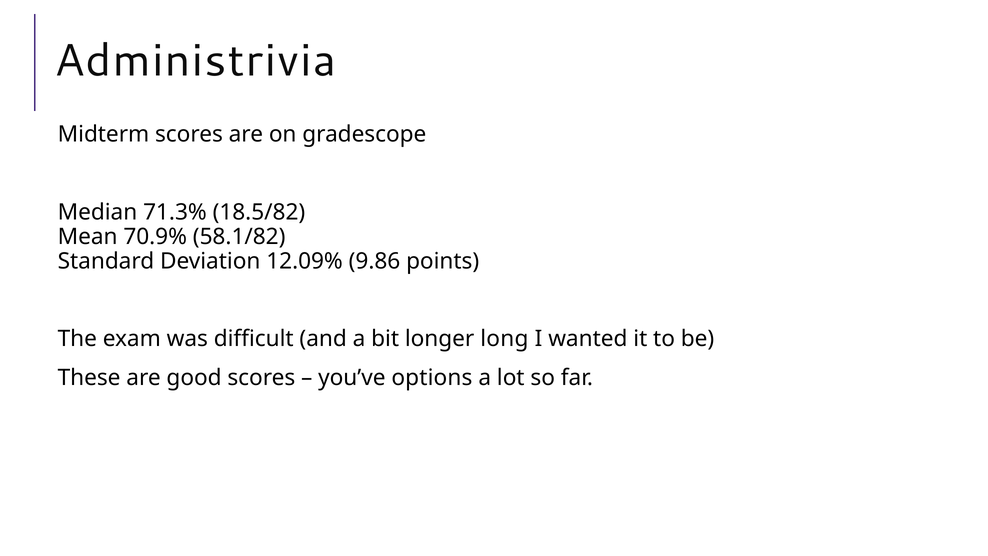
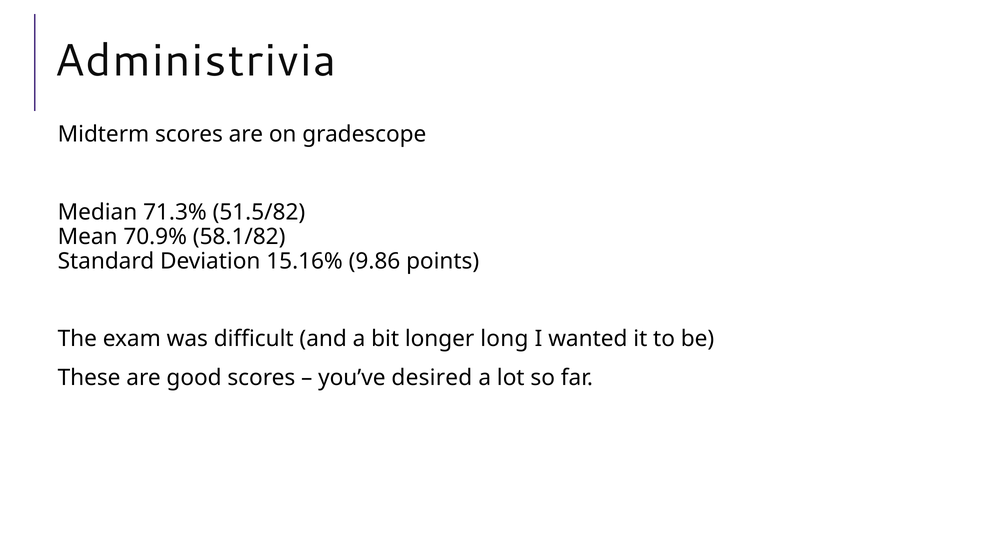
18.5/82: 18.5/82 -> 51.5/82
12.09%: 12.09% -> 15.16%
options: options -> desired
